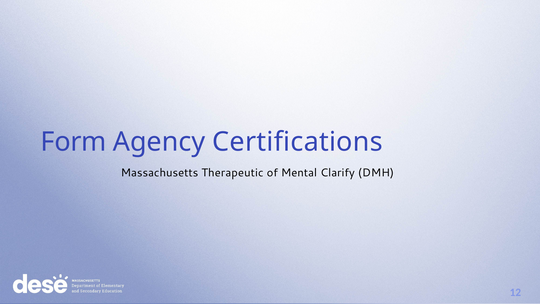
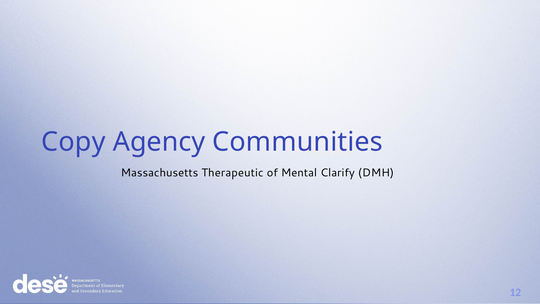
Form: Form -> Copy
Certifications: Certifications -> Communities
